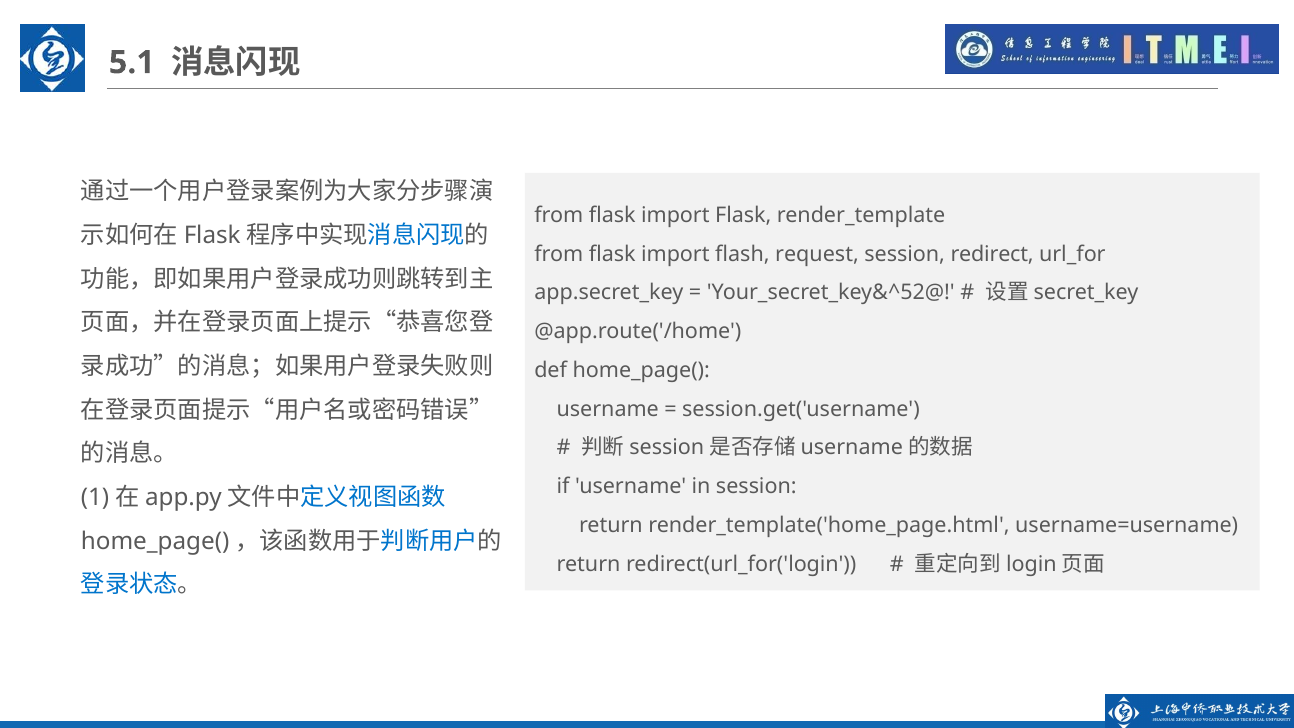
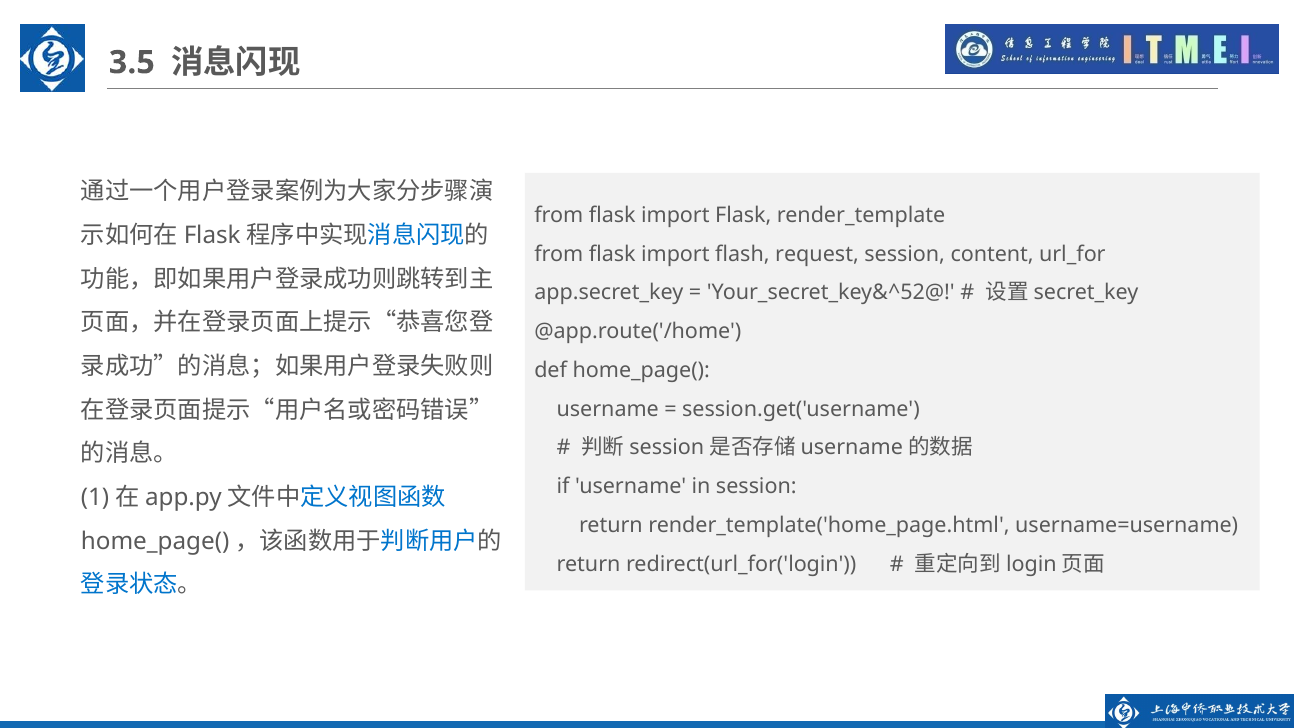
5.1: 5.1 -> 3.5
redirect: redirect -> content
